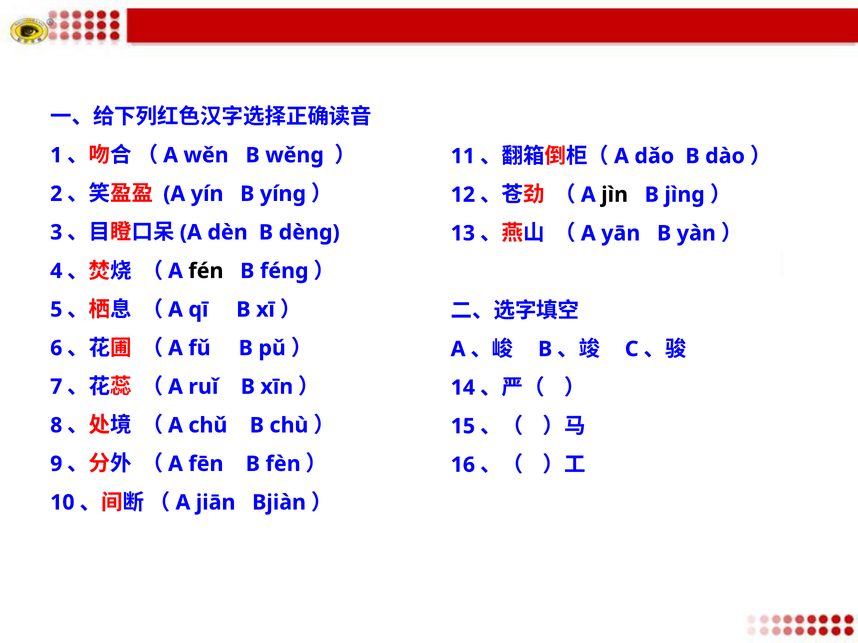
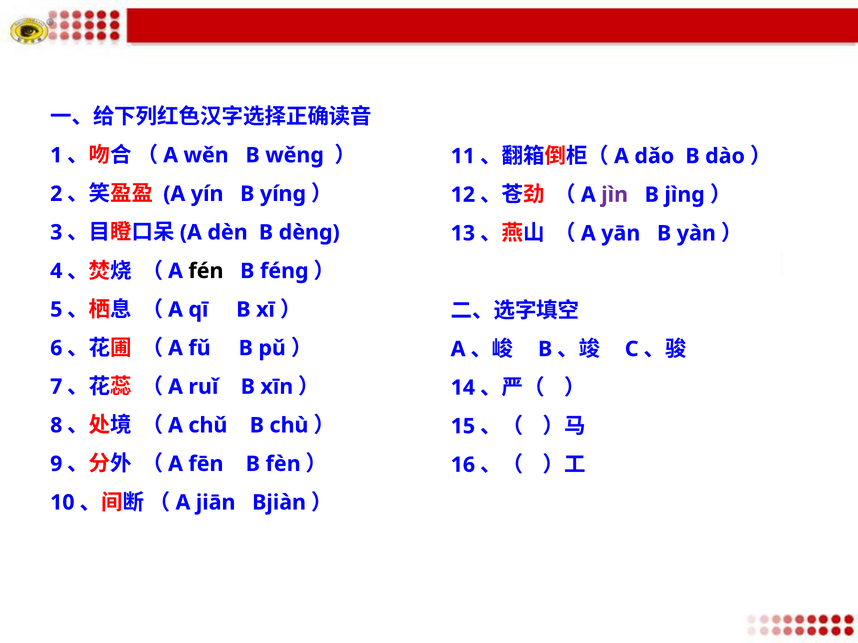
jìn colour: black -> purple
